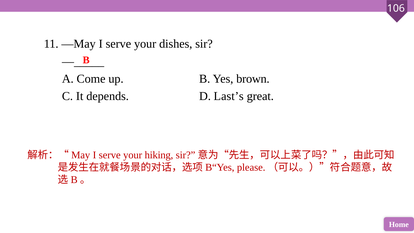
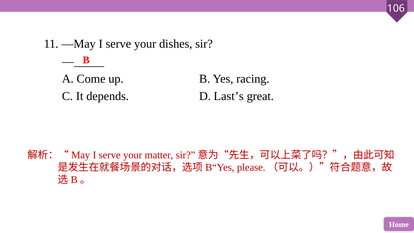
brown: brown -> racing
hiking: hiking -> matter
